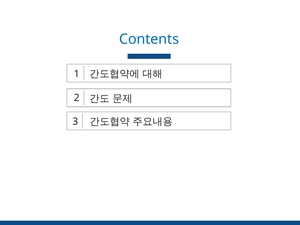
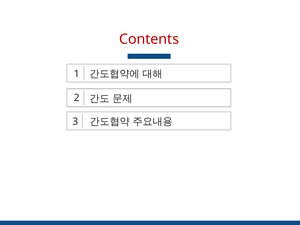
Contents colour: blue -> red
